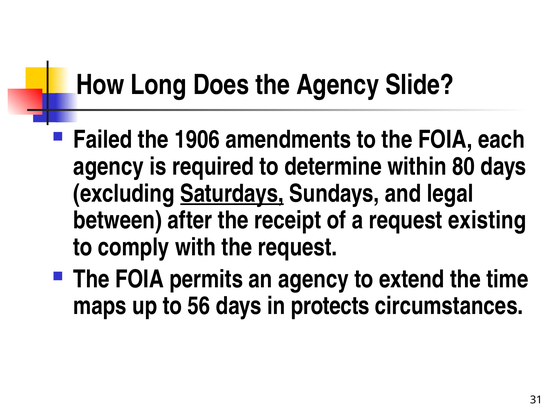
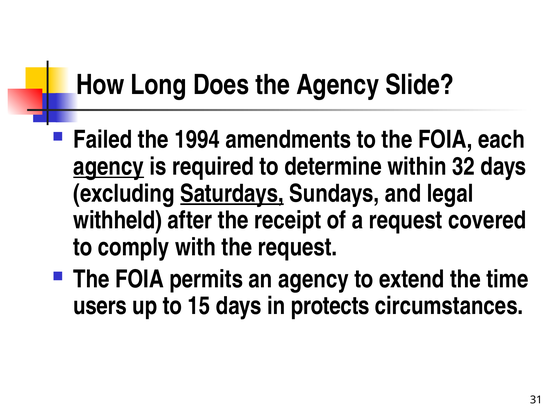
1906: 1906 -> 1994
agency at (109, 167) underline: none -> present
80: 80 -> 32
between: between -> withheld
existing: existing -> covered
maps: maps -> users
56: 56 -> 15
